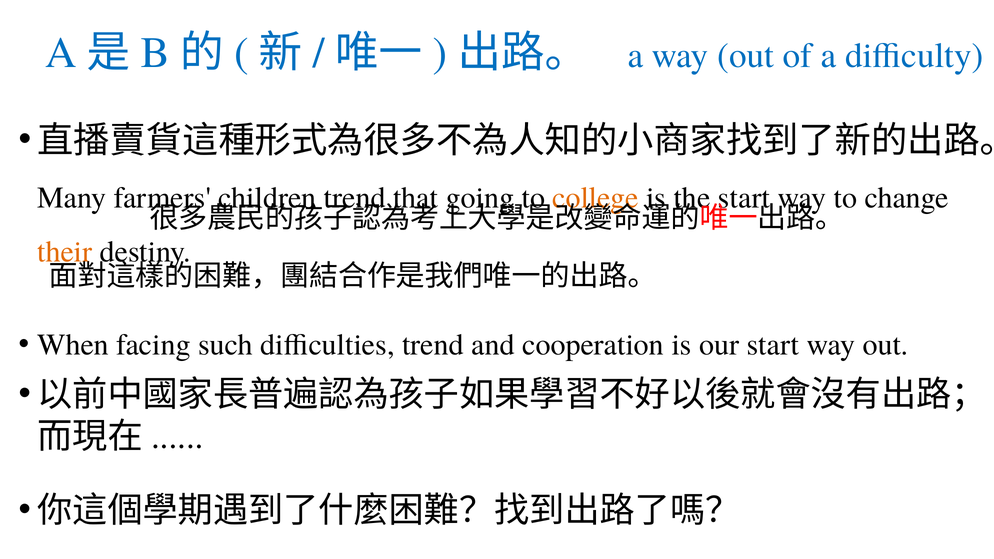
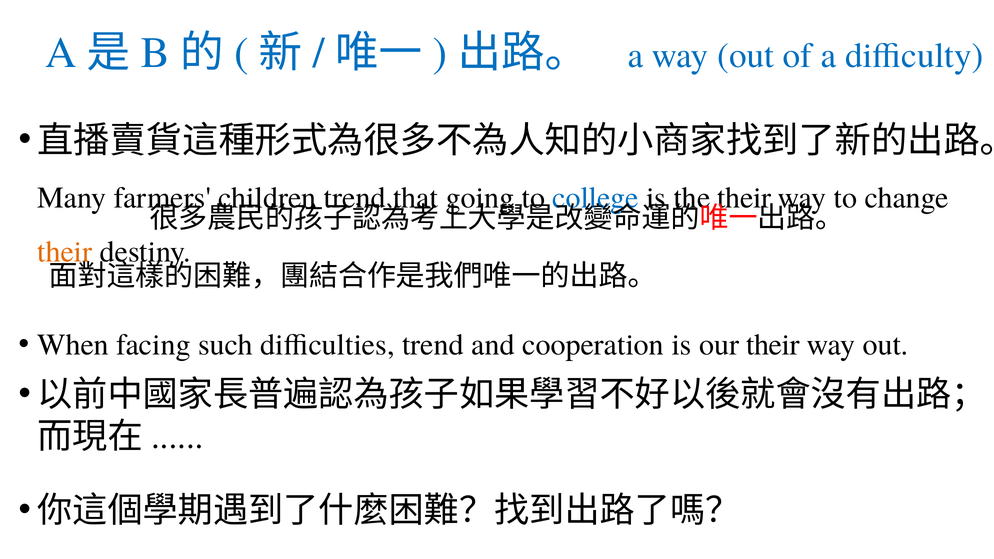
college colour: orange -> blue
the start: start -> their
our start: start -> their
